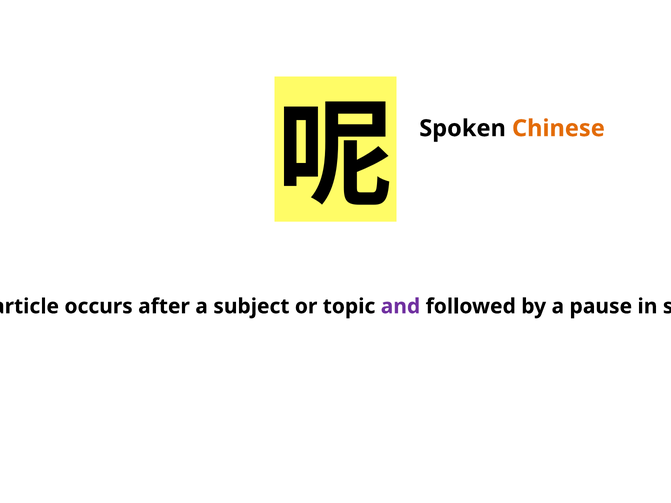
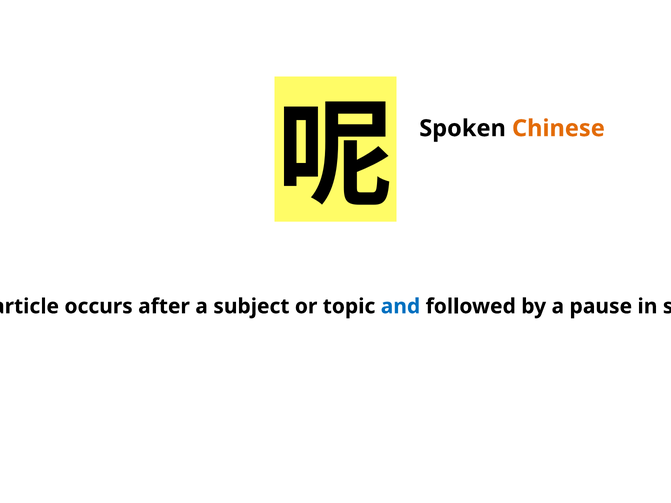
and colour: purple -> blue
